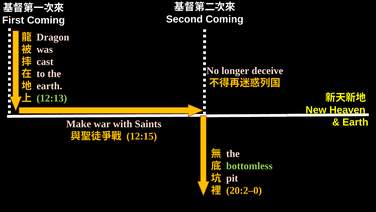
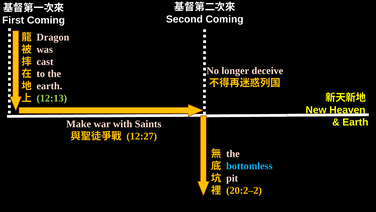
12:15: 12:15 -> 12:27
bottomless colour: light green -> light blue
20:2–0: 20:2–0 -> 20:2–2
